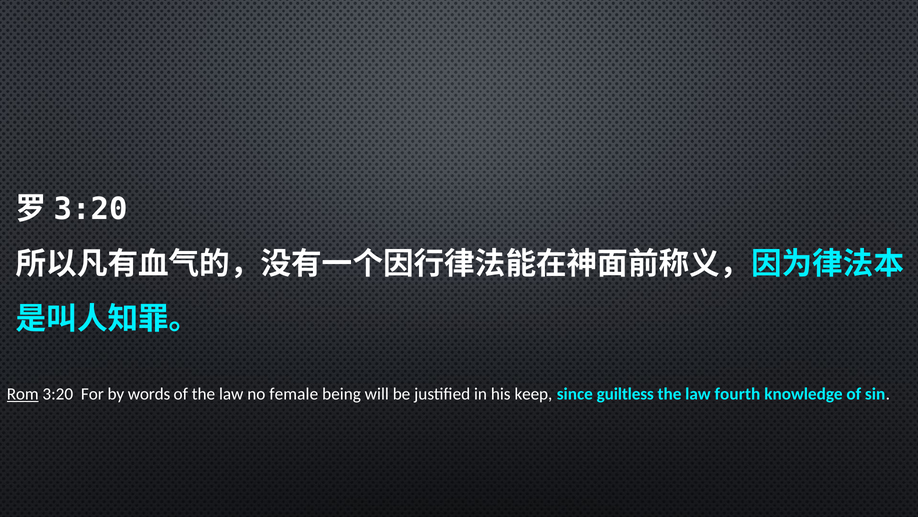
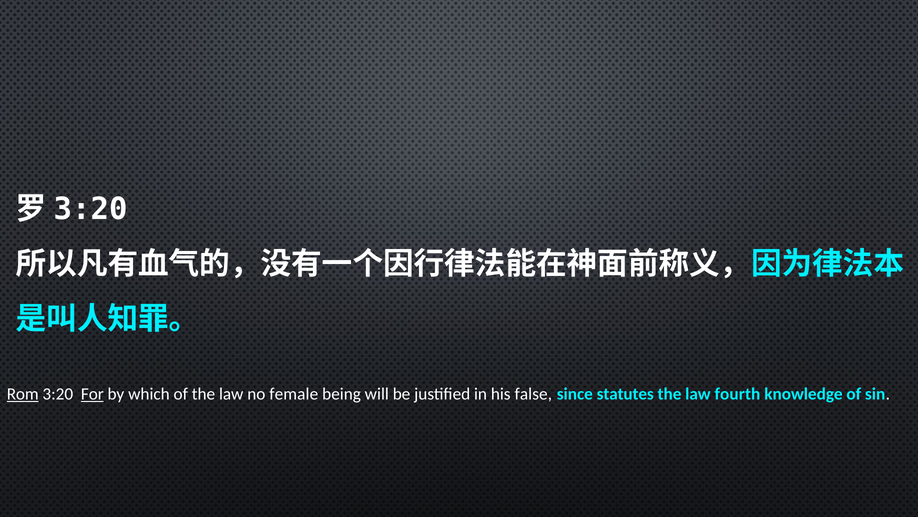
For underline: none -> present
words: words -> which
keep: keep -> false
guiltless: guiltless -> statutes
